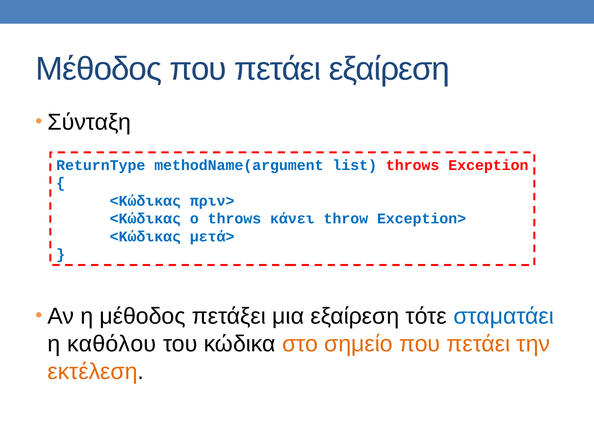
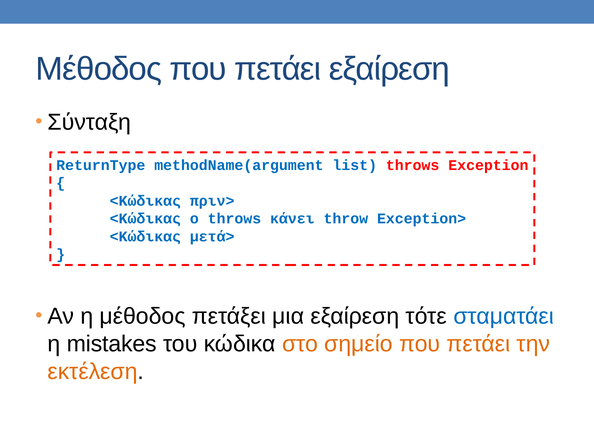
καθόλου: καθόλου -> mistakes
